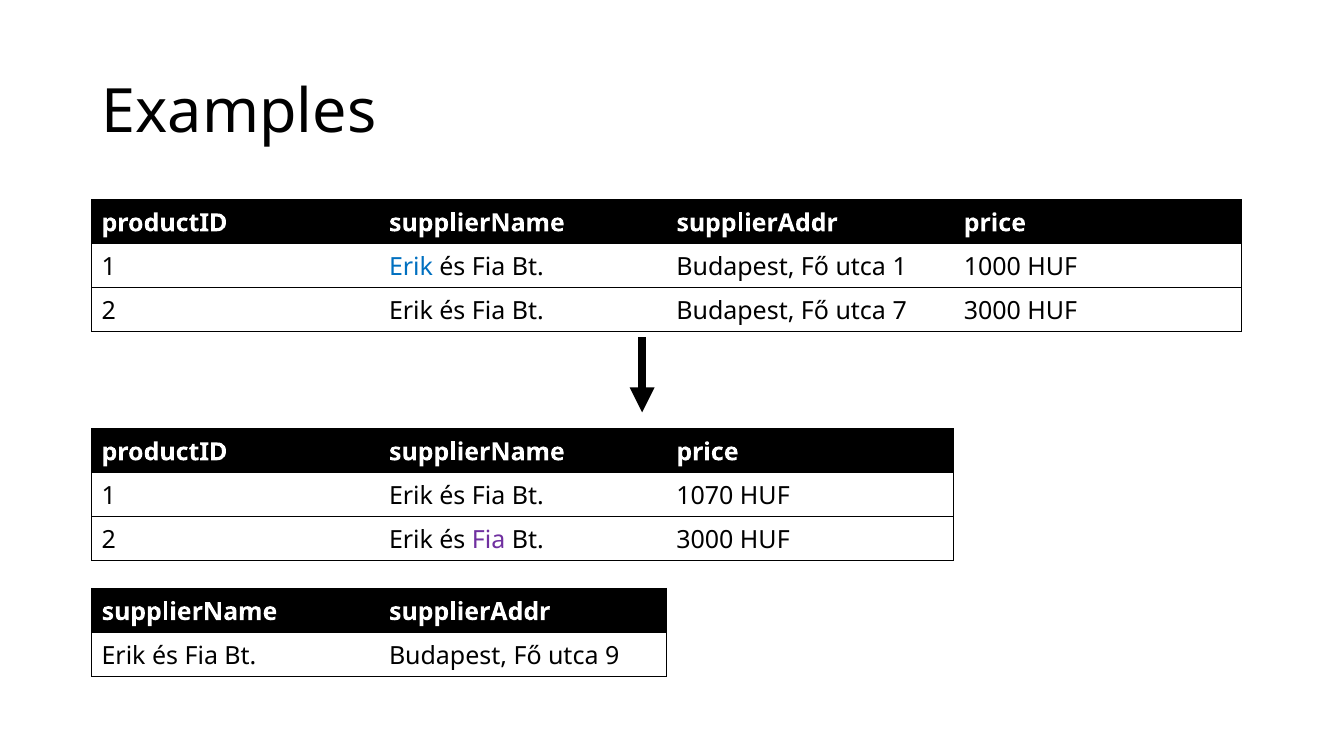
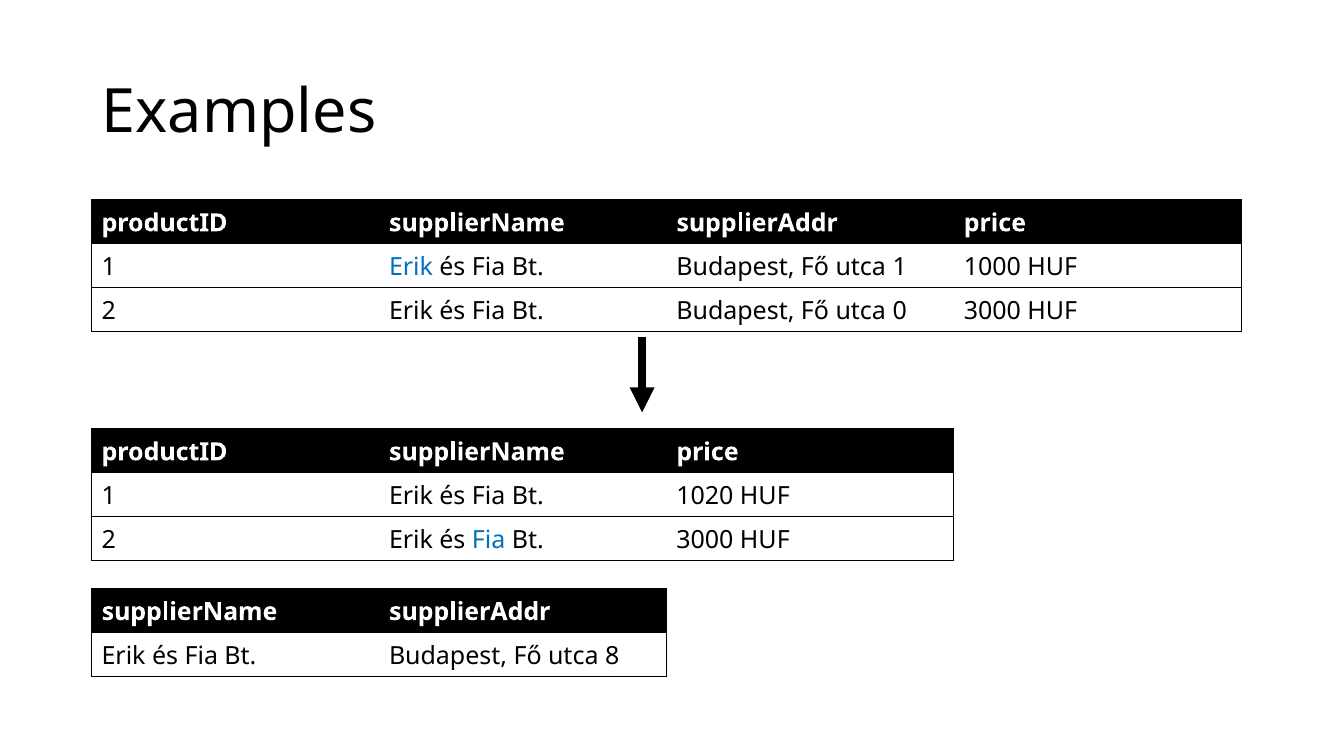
7: 7 -> 0
1070: 1070 -> 1020
Fia at (489, 540) colour: purple -> blue
9: 9 -> 8
